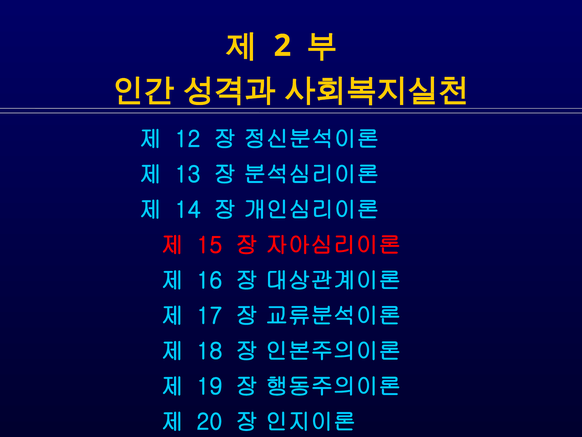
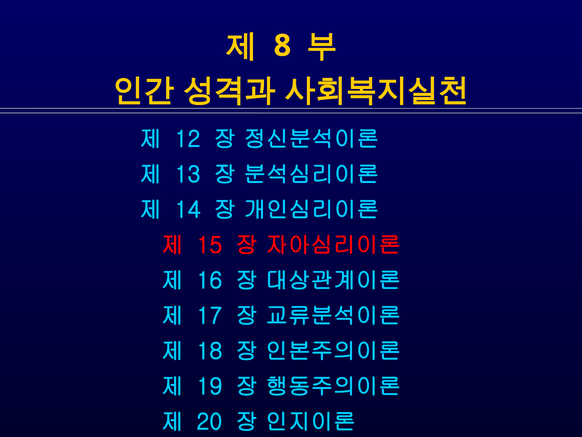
2: 2 -> 8
